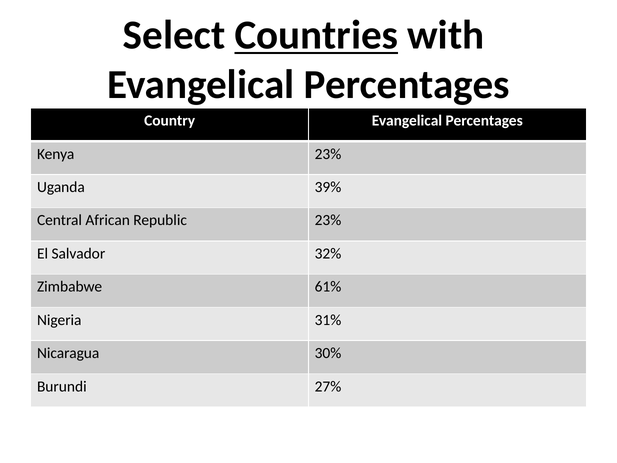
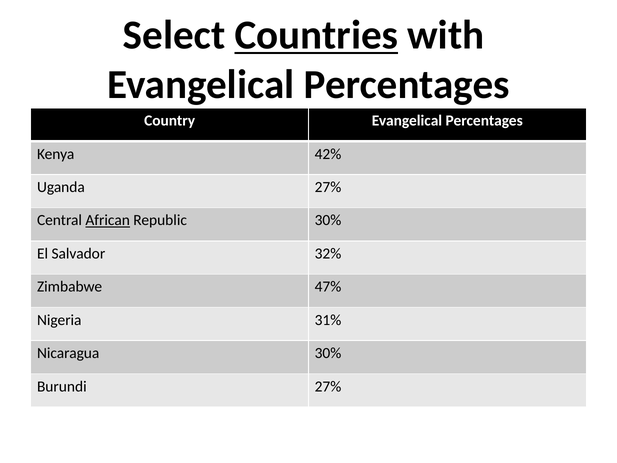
Kenya 23%: 23% -> 42%
Uganda 39%: 39% -> 27%
African underline: none -> present
Republic 23%: 23% -> 30%
61%: 61% -> 47%
